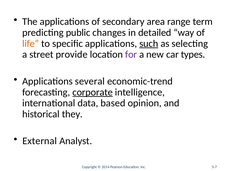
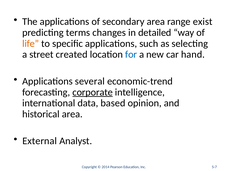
term: term -> exist
public: public -> terms
such underline: present -> none
provide: provide -> created
for colour: purple -> blue
types: types -> hand
historical they: they -> area
